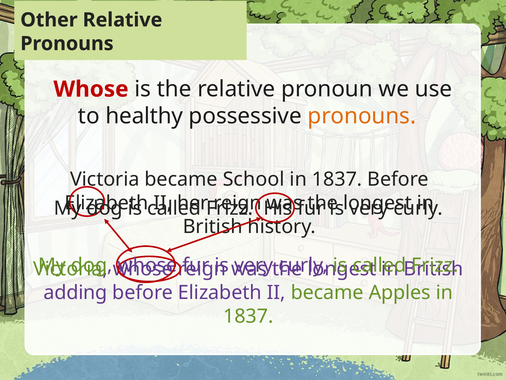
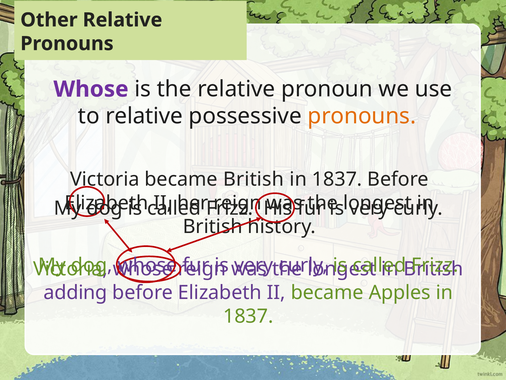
Whose at (91, 89) colour: red -> purple
to healthy: healthy -> relative
became School: School -> British
